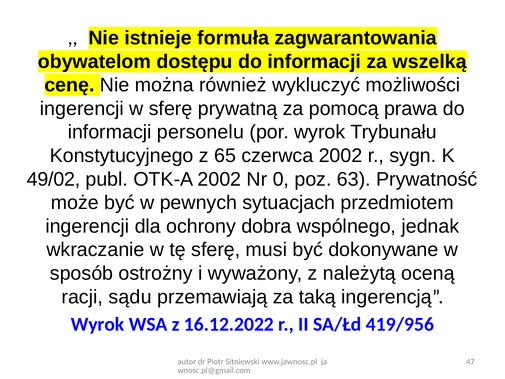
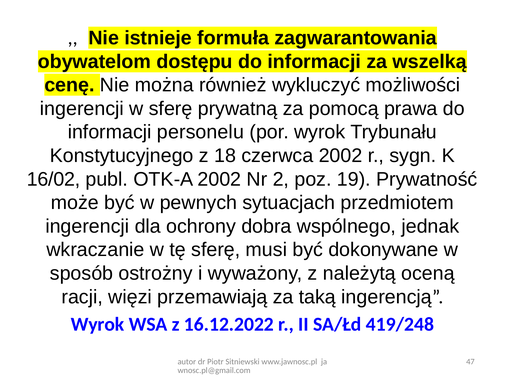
65: 65 -> 18
49/02: 49/02 -> 16/02
0: 0 -> 2
63: 63 -> 19
sądu: sądu -> więzi
419/956: 419/956 -> 419/248
